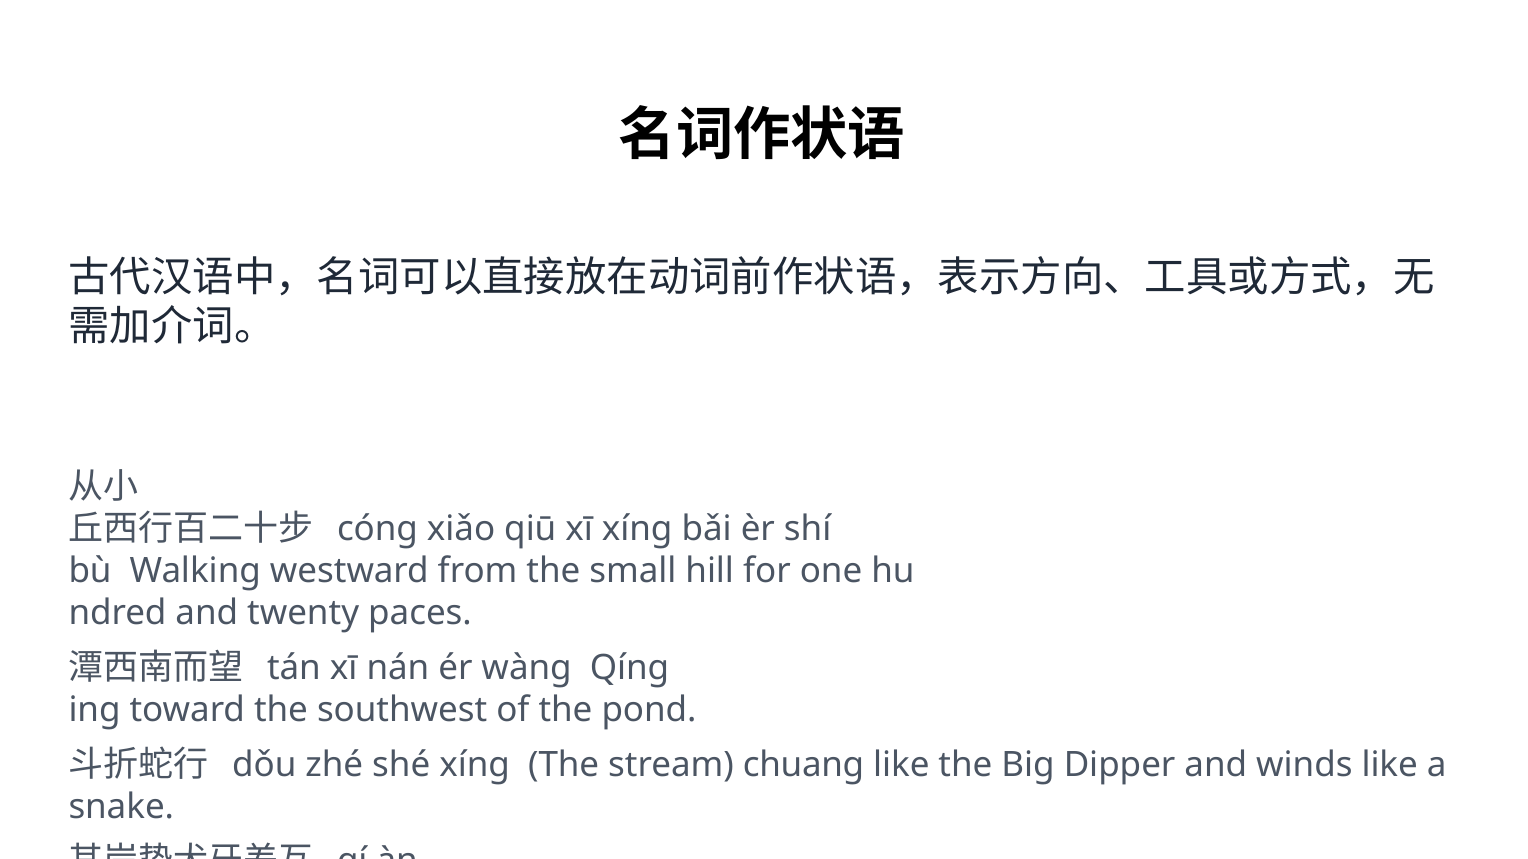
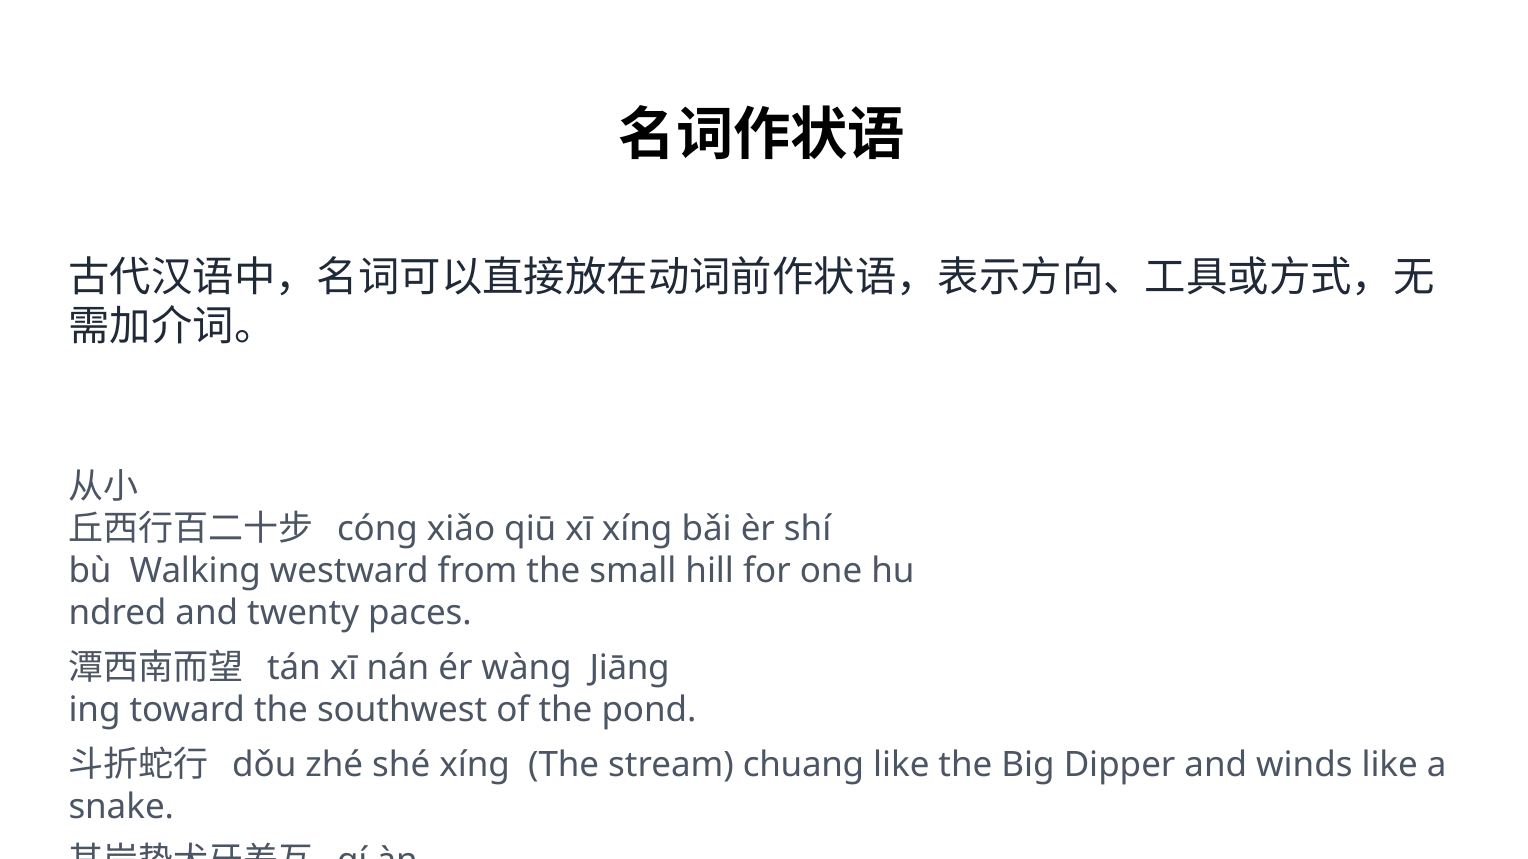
Qíng: Qíng -> Jiāng
